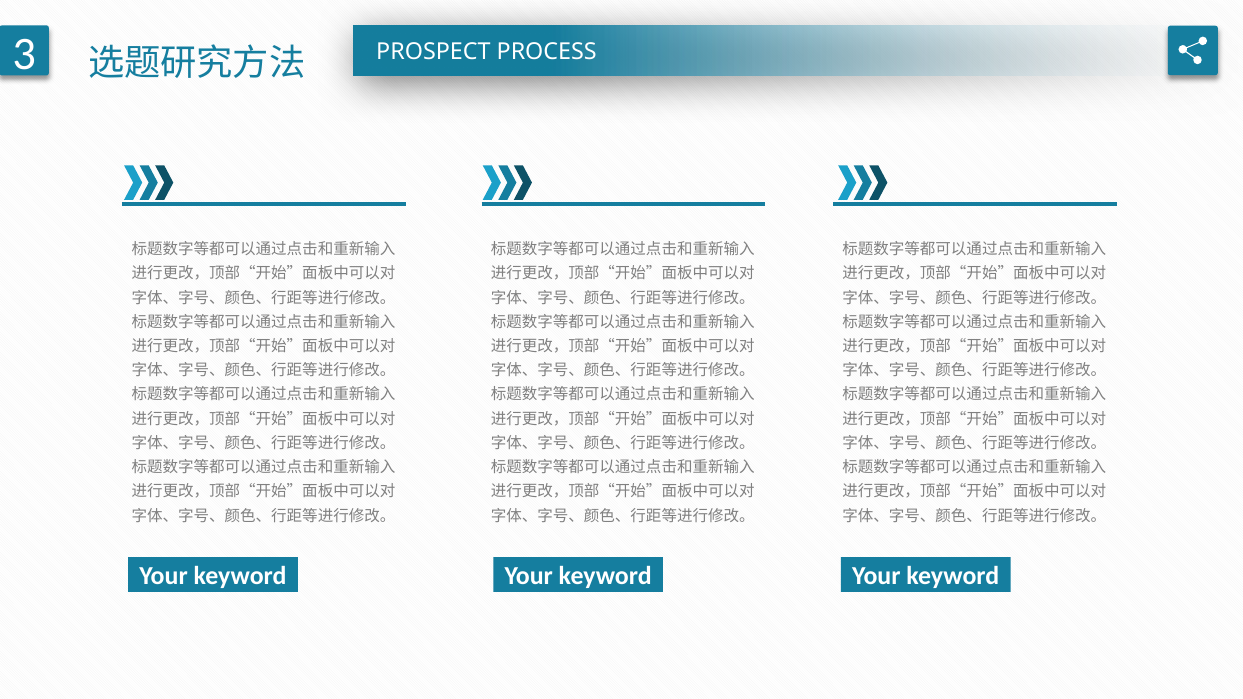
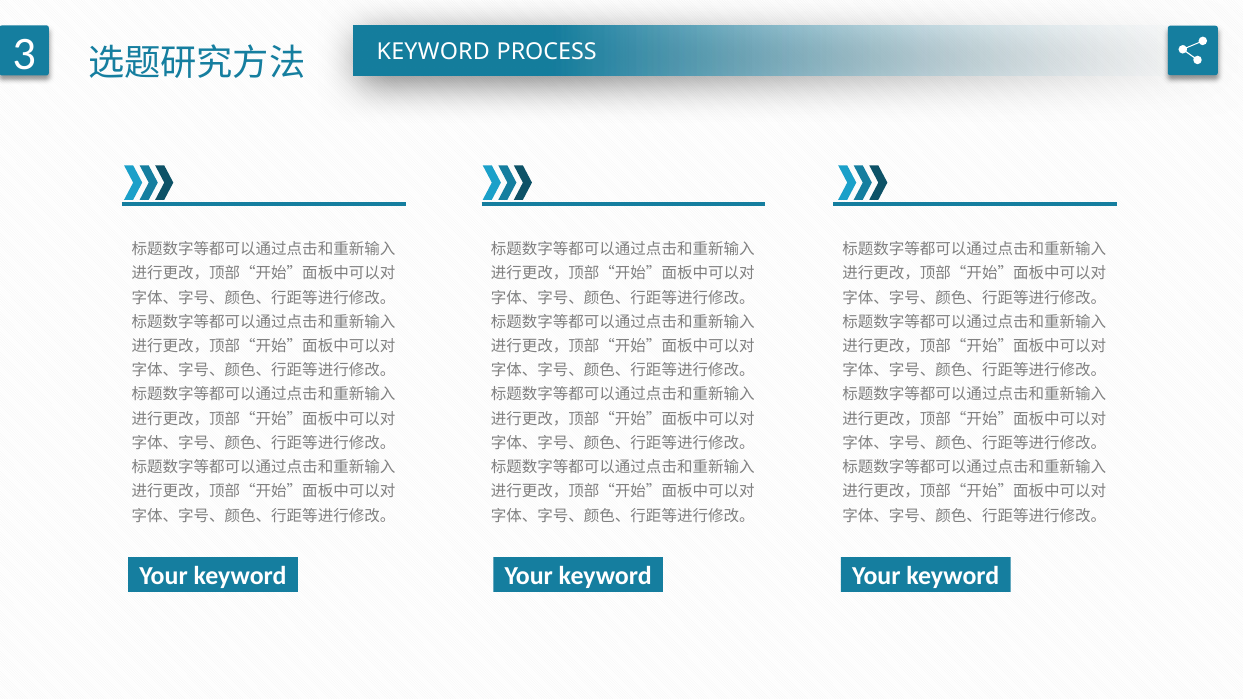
PROSPECT at (433, 52): PROSPECT -> KEYWORD
